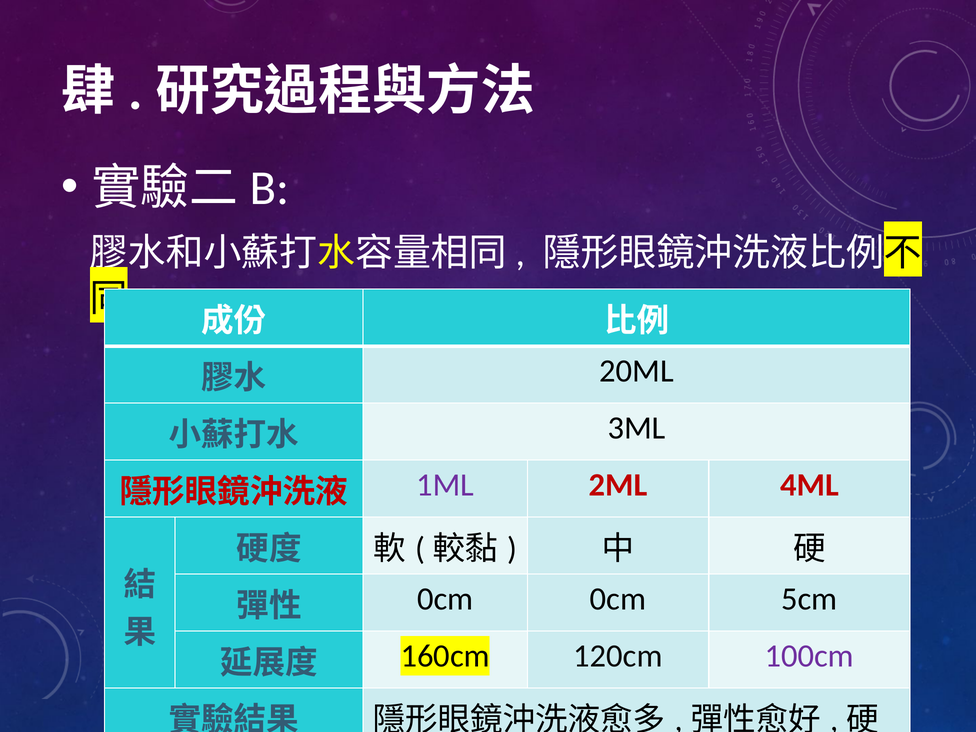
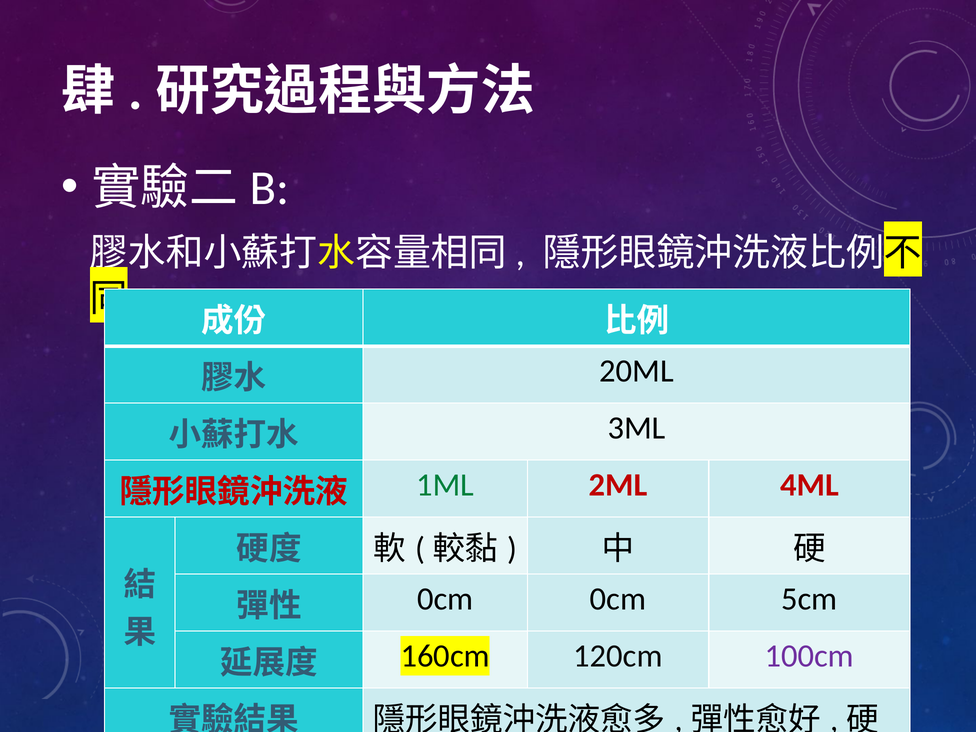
1ML colour: purple -> green
